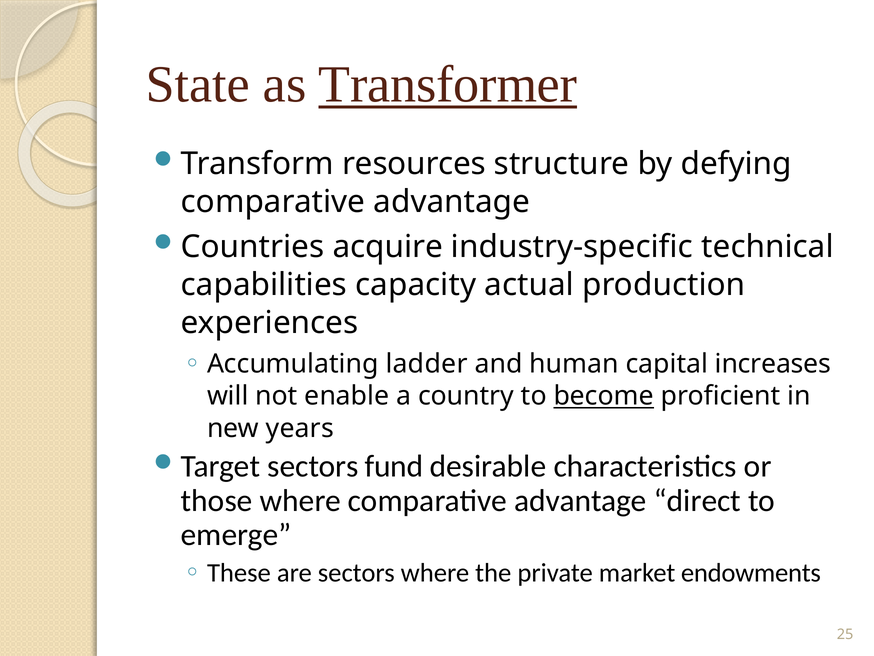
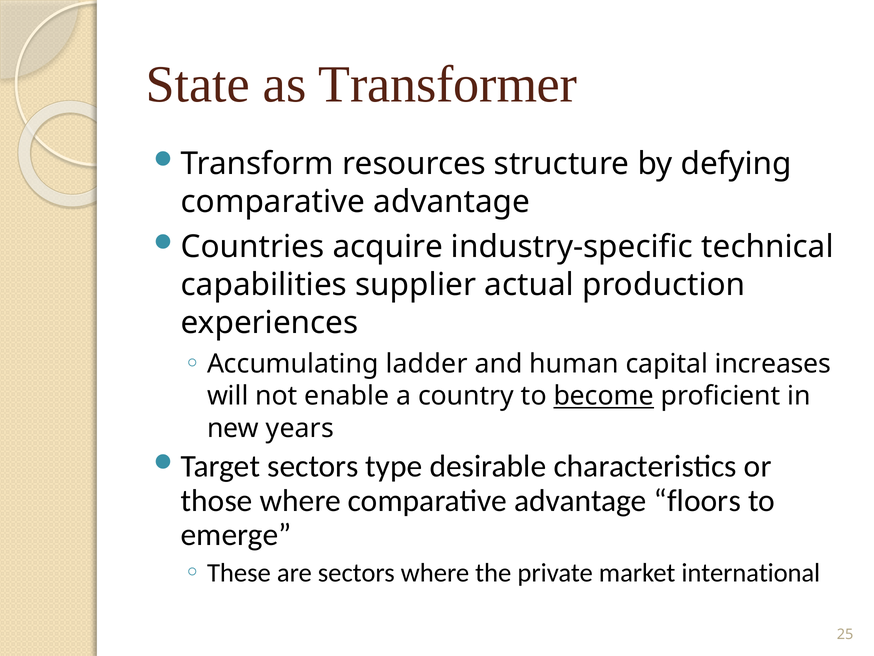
Transformer underline: present -> none
capacity: capacity -> supplier
fund: fund -> type
direct: direct -> floors
endowments: endowments -> international
